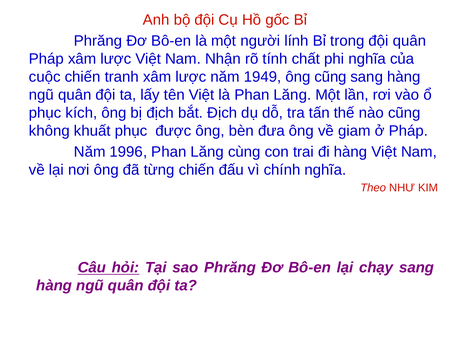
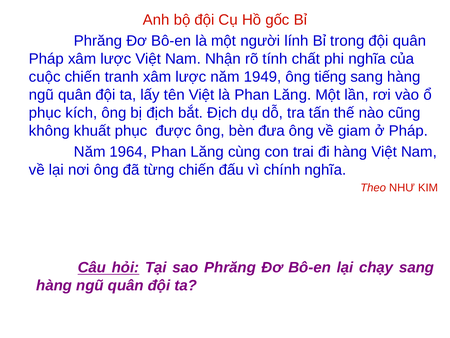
ông cũng: cũng -> tiếng
1996: 1996 -> 1964
